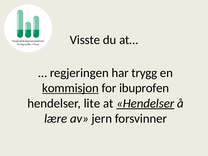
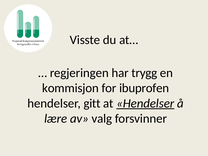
kommisjon underline: present -> none
lite: lite -> gitt
jern: jern -> valg
